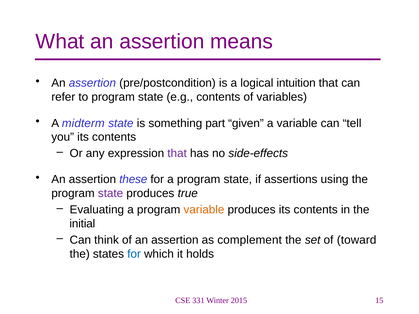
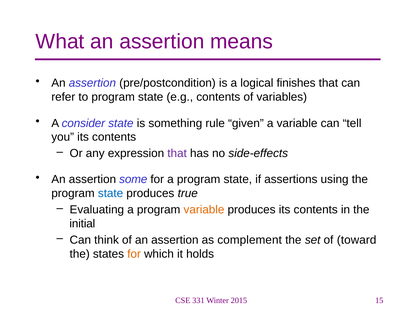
intuition: intuition -> finishes
midterm: midterm -> consider
part: part -> rule
these: these -> some
state at (111, 194) colour: purple -> blue
for at (134, 254) colour: blue -> orange
